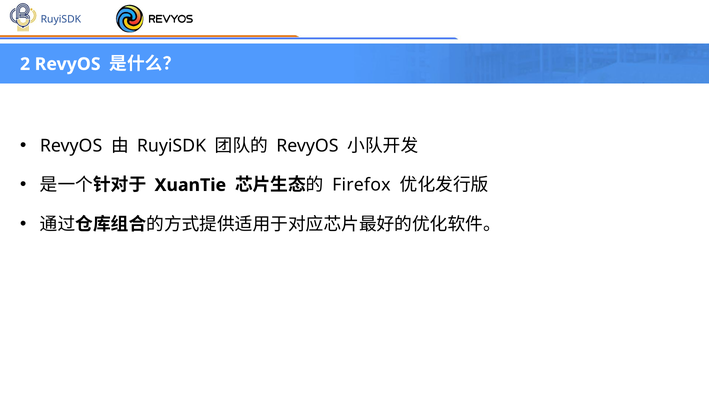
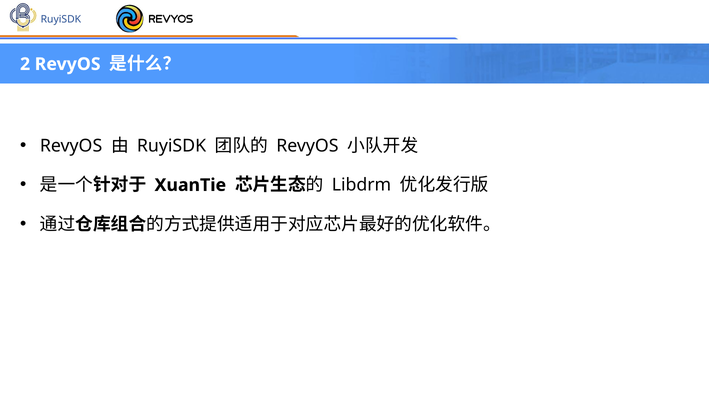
Firefox: Firefox -> Libdrm
